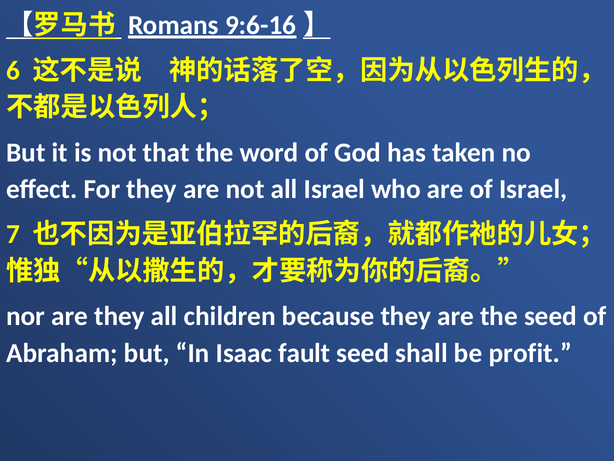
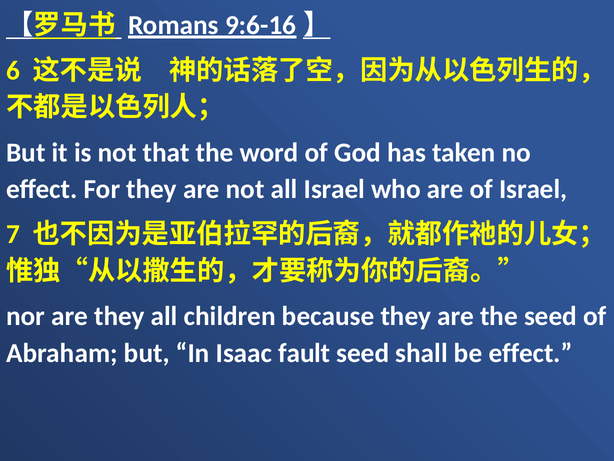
be profit: profit -> effect
